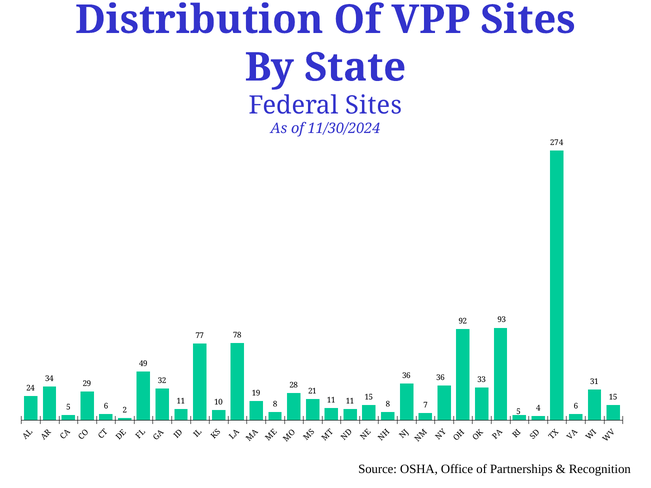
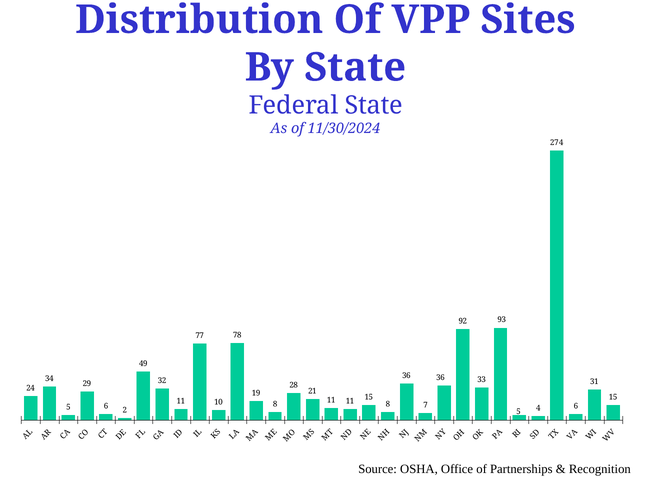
Federal Sites: Sites -> State
